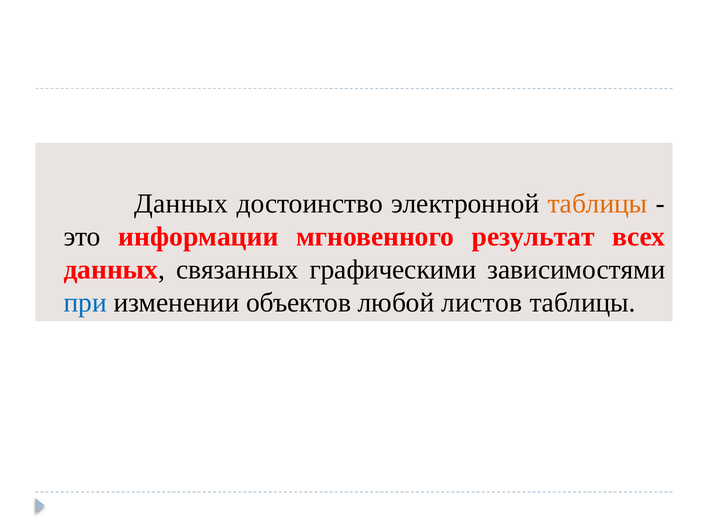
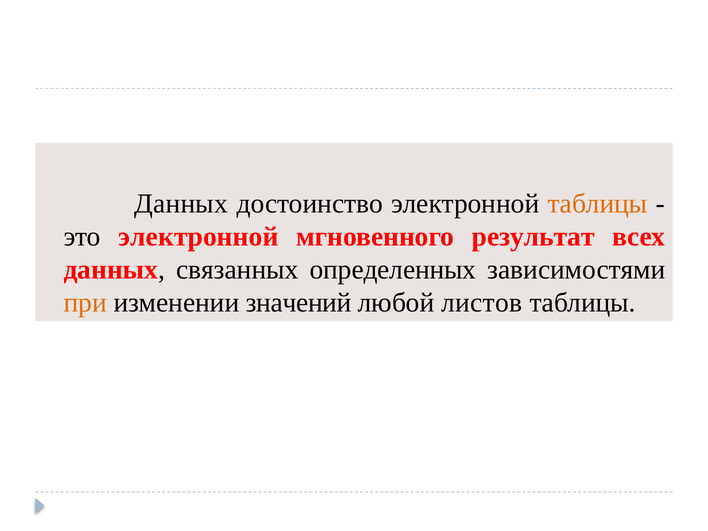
это информации: информации -> электронной
графическими: графическими -> определенных
при colour: blue -> orange
объектов: объектов -> значений
